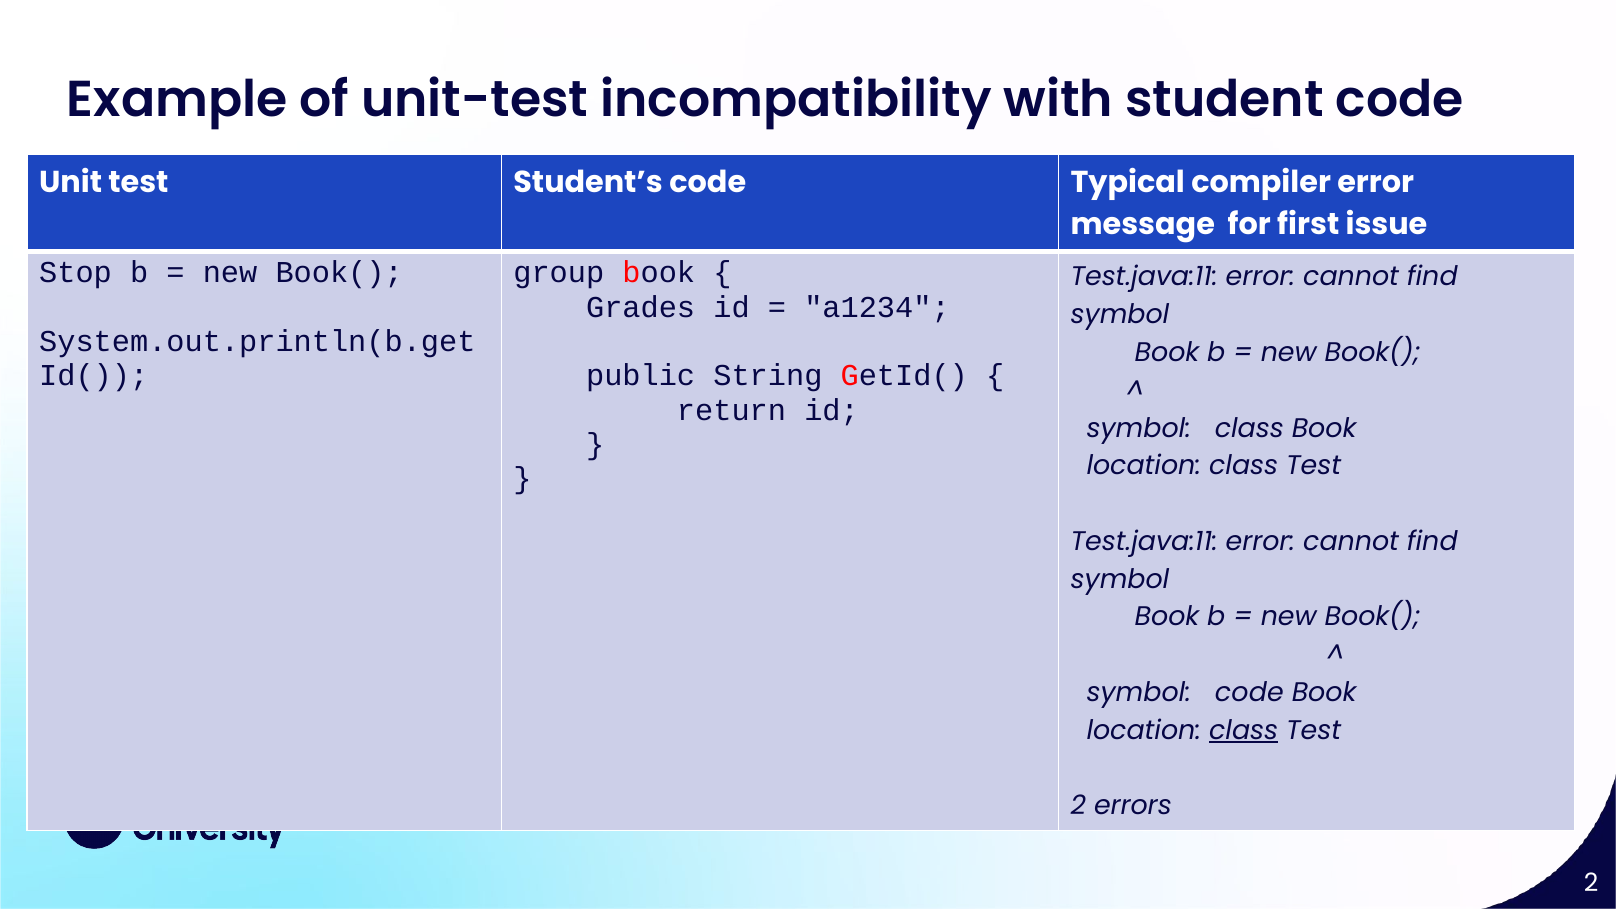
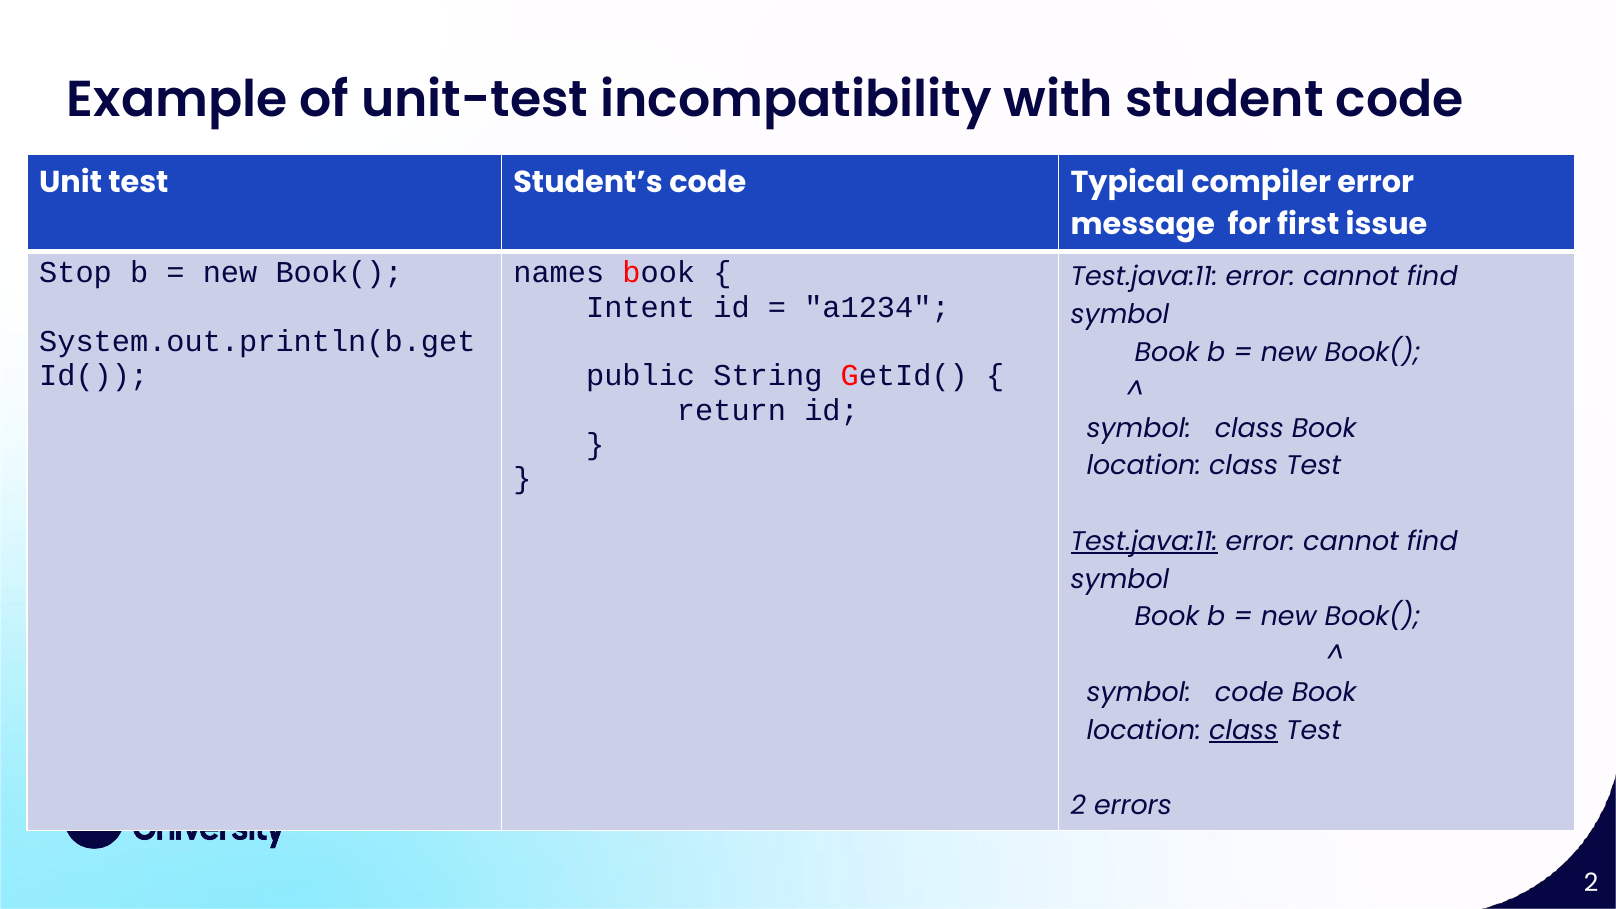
group: group -> names
Grades: Grades -> Intent
Test.java:11 at (1144, 542) underline: none -> present
